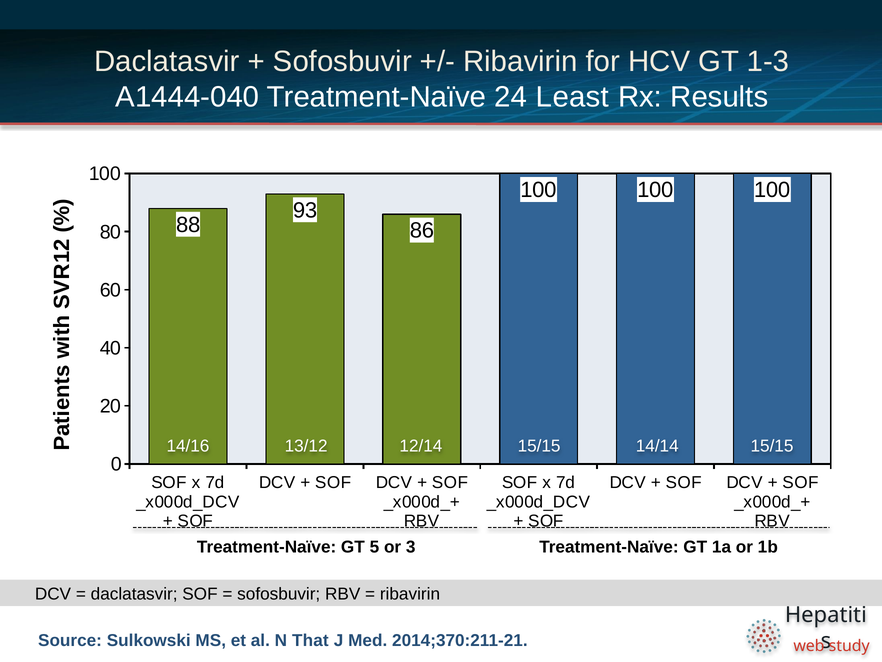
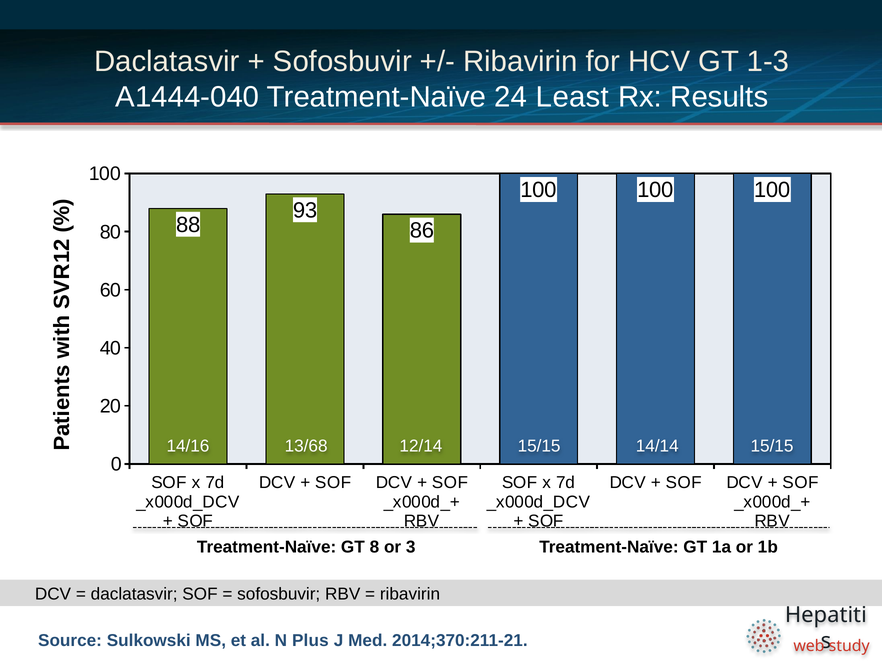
13/12: 13/12 -> 13/68
5: 5 -> 8
That: That -> Plus
